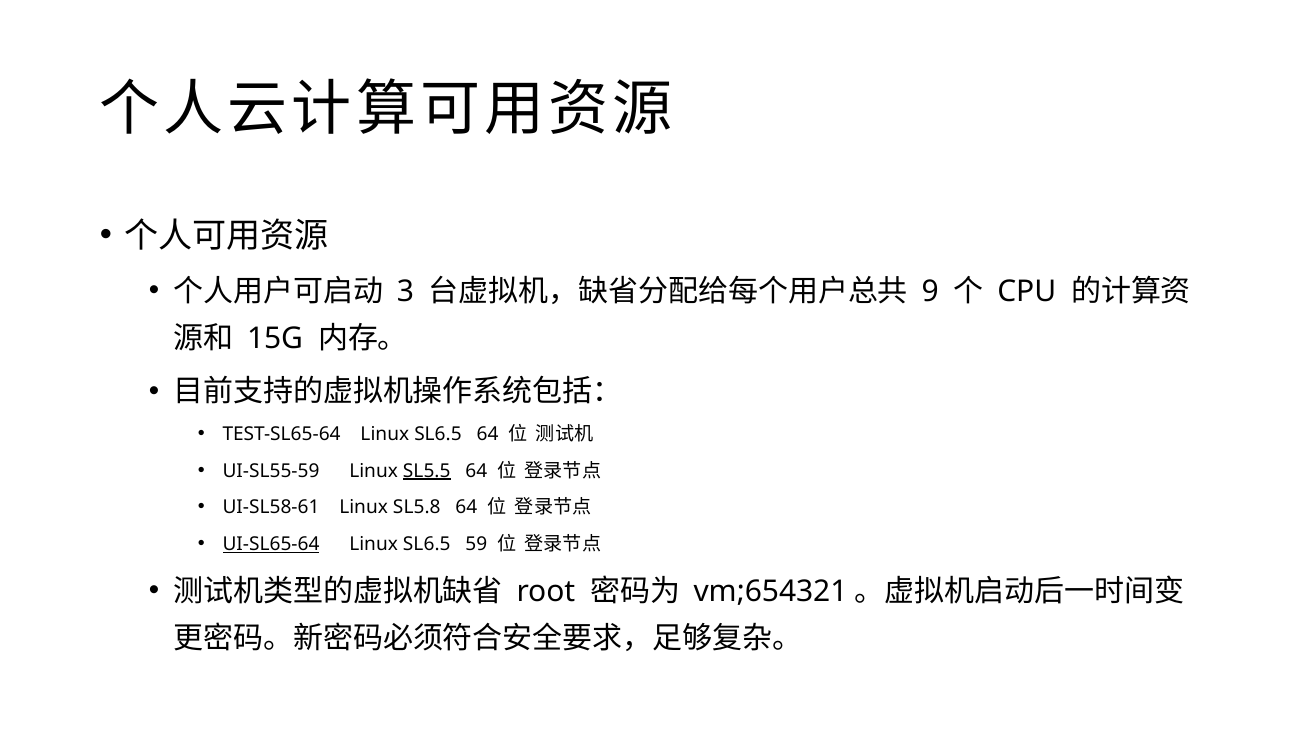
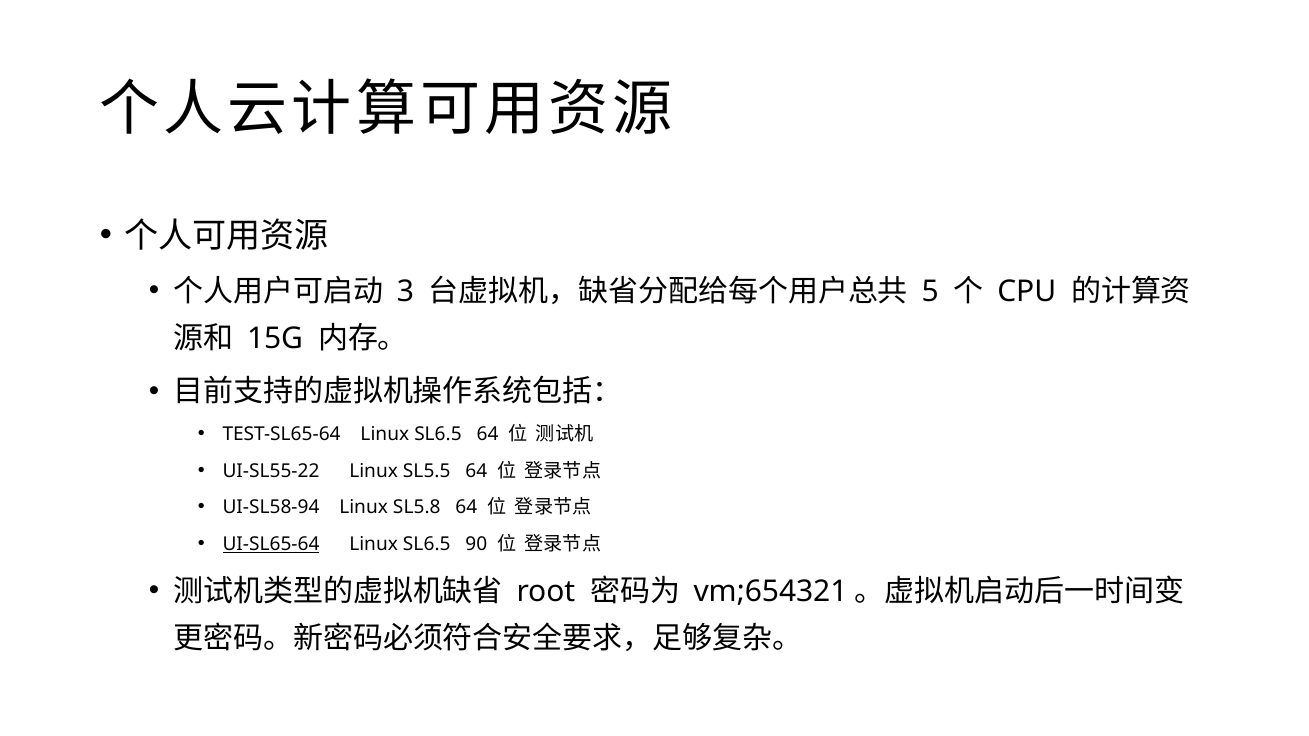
9: 9 -> 5
UI-SL55-59: UI-SL55-59 -> UI-SL55-22
SL5.5 underline: present -> none
UI-SL58-61: UI-SL58-61 -> UI-SL58-94
59: 59 -> 90
